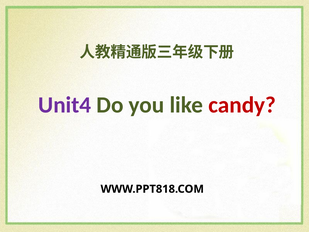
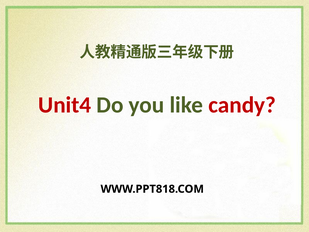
Unit4 colour: purple -> red
